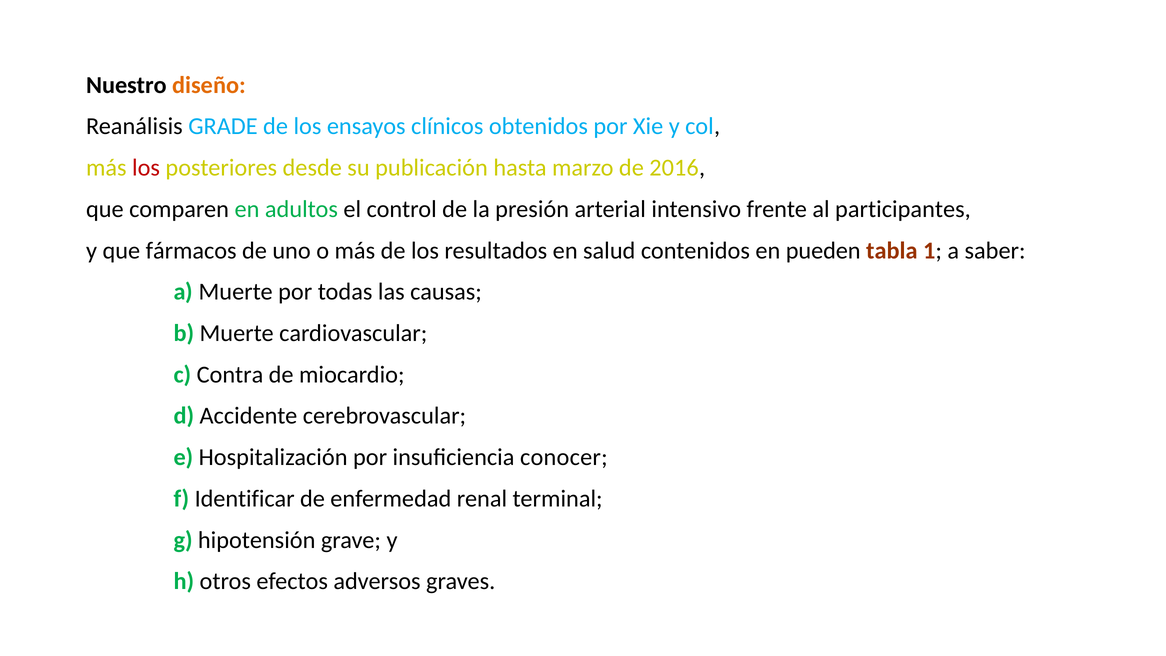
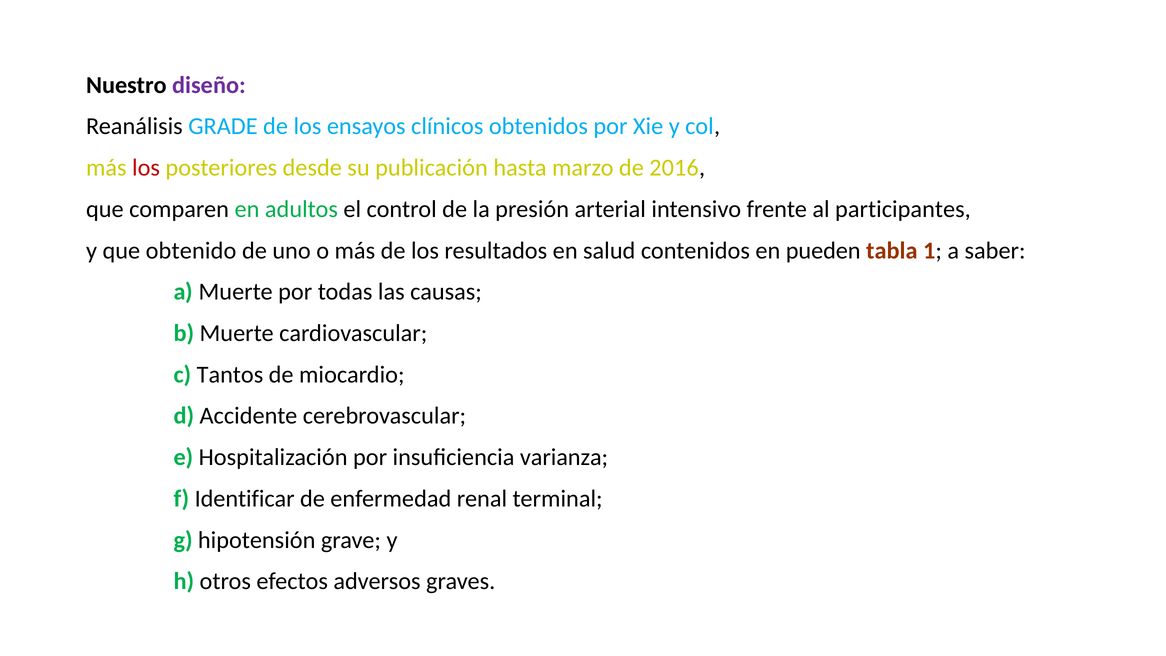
diseño colour: orange -> purple
fármacos: fármacos -> obtenido
Contra: Contra -> Tantos
conocer: conocer -> varianza
